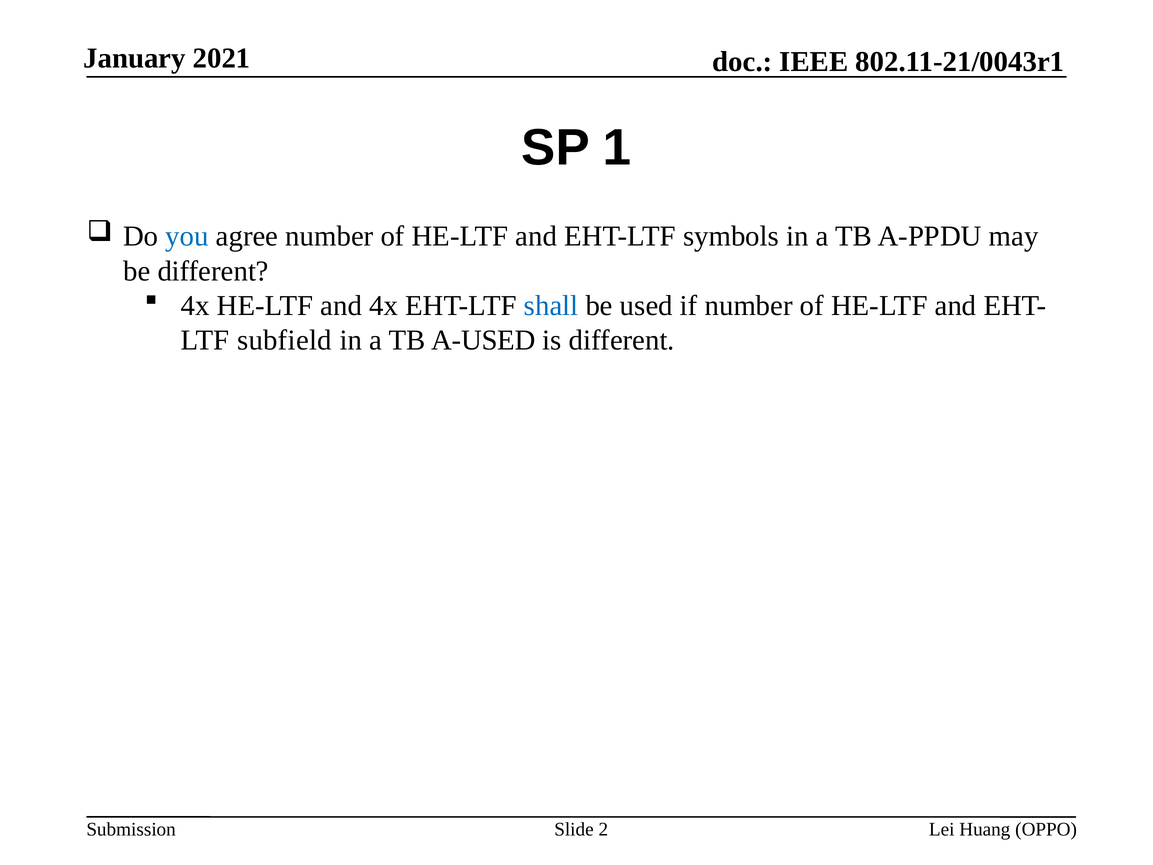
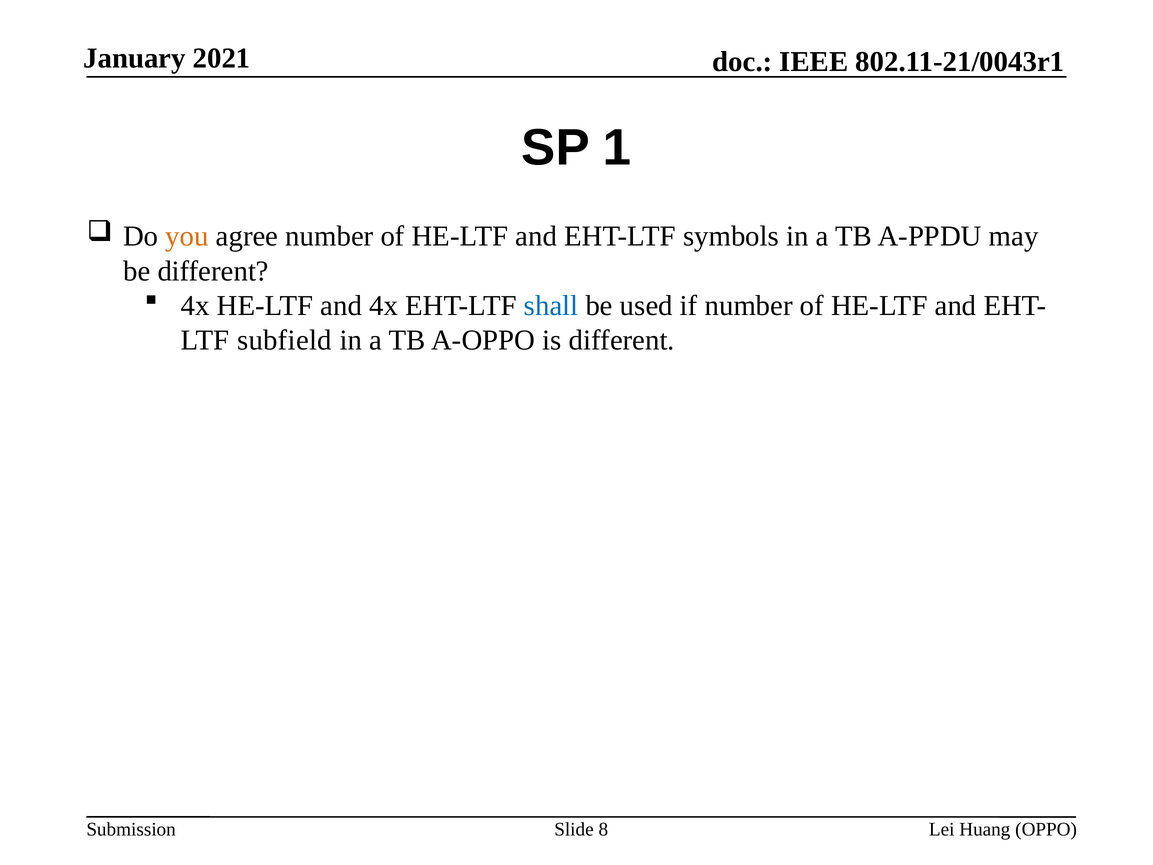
you colour: blue -> orange
A-USED: A-USED -> A-OPPO
2: 2 -> 8
